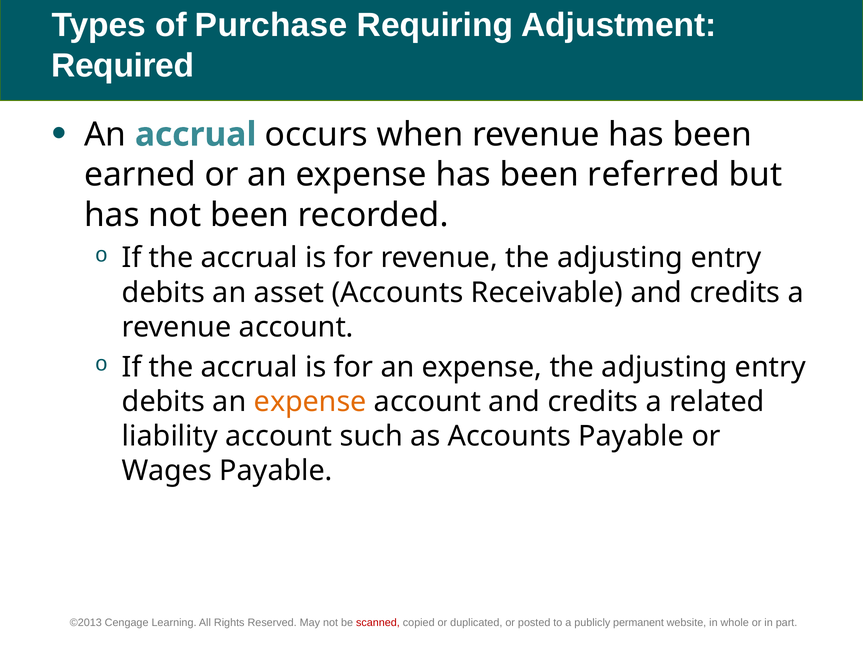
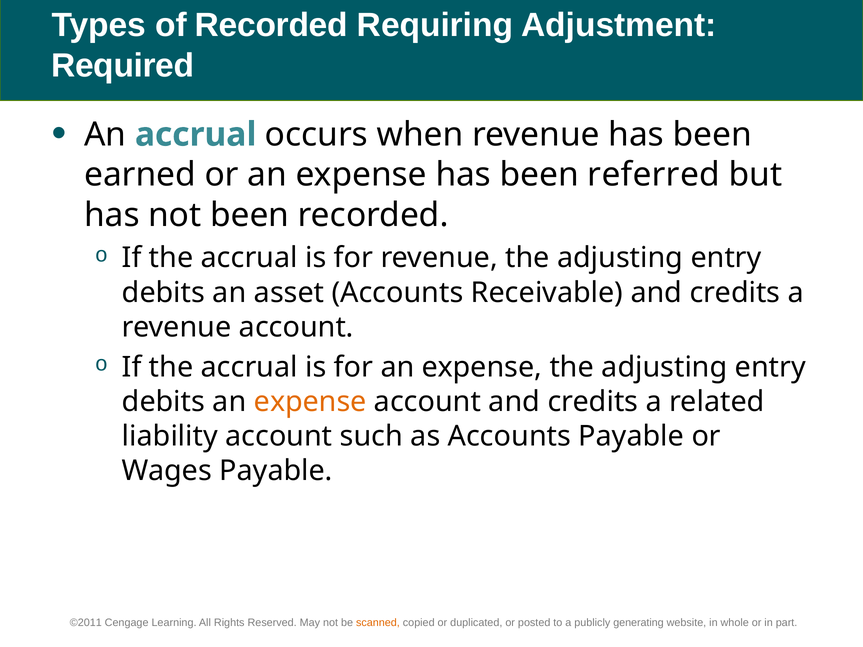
of Purchase: Purchase -> Recorded
©2013: ©2013 -> ©2011
scanned colour: red -> orange
permanent: permanent -> generating
